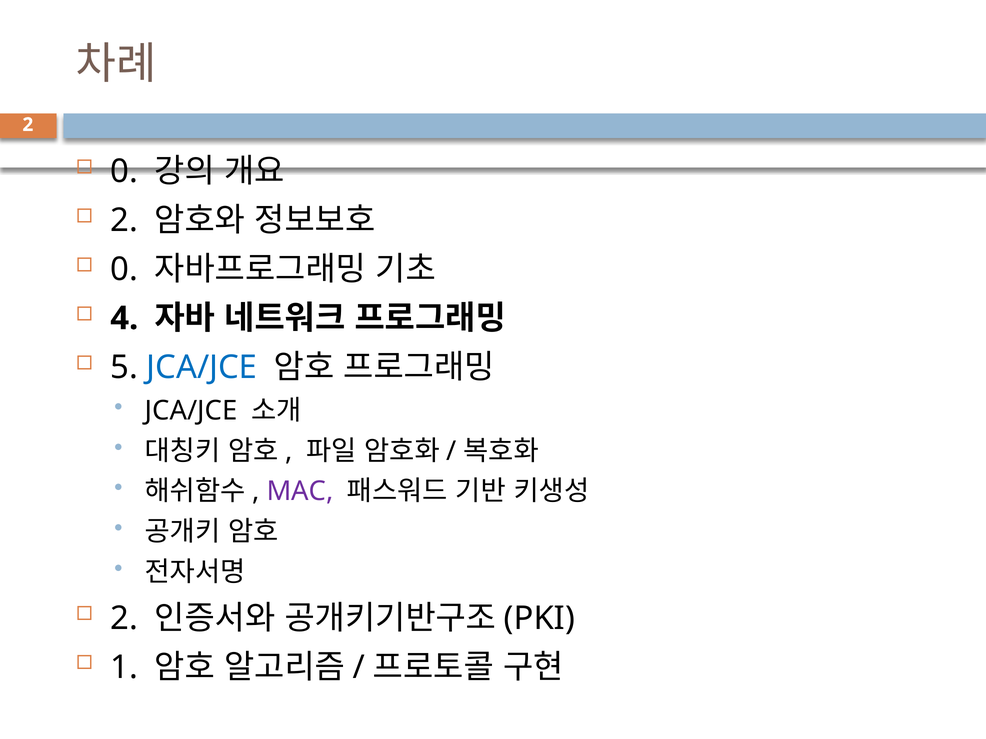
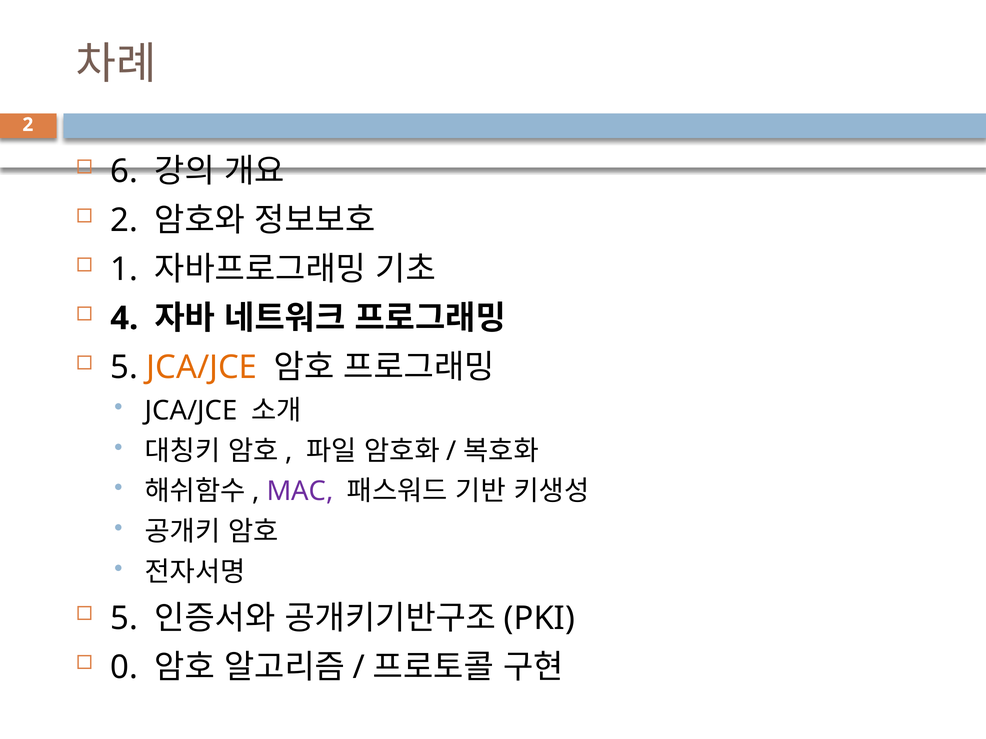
0 at (124, 171): 0 -> 6
0 at (124, 269): 0 -> 1
JCA/JCE at (202, 368) colour: blue -> orange
2 at (124, 619): 2 -> 5
1: 1 -> 0
